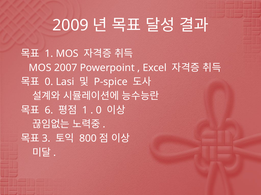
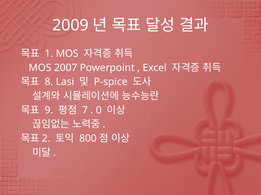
0 at (49, 82): 0 -> 8
6: 6 -> 9
1 at (85, 111): 1 -> 7
3: 3 -> 2
